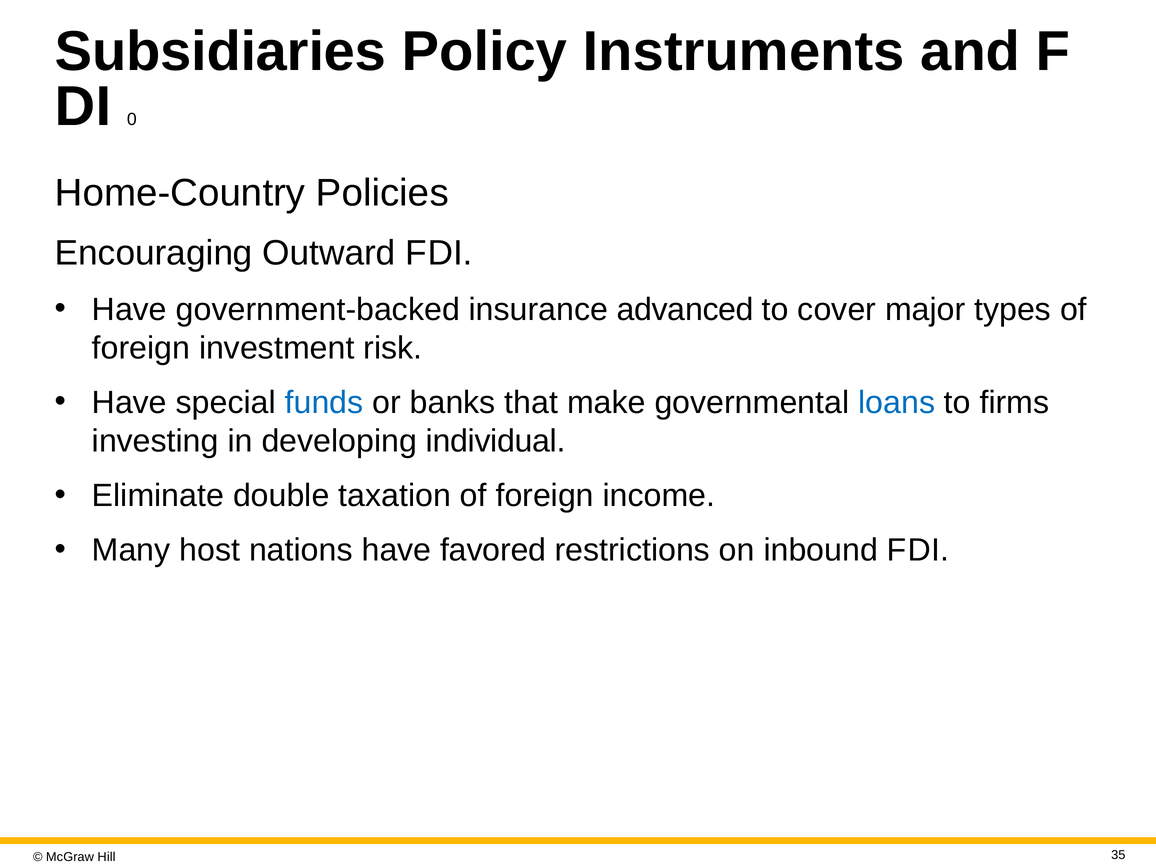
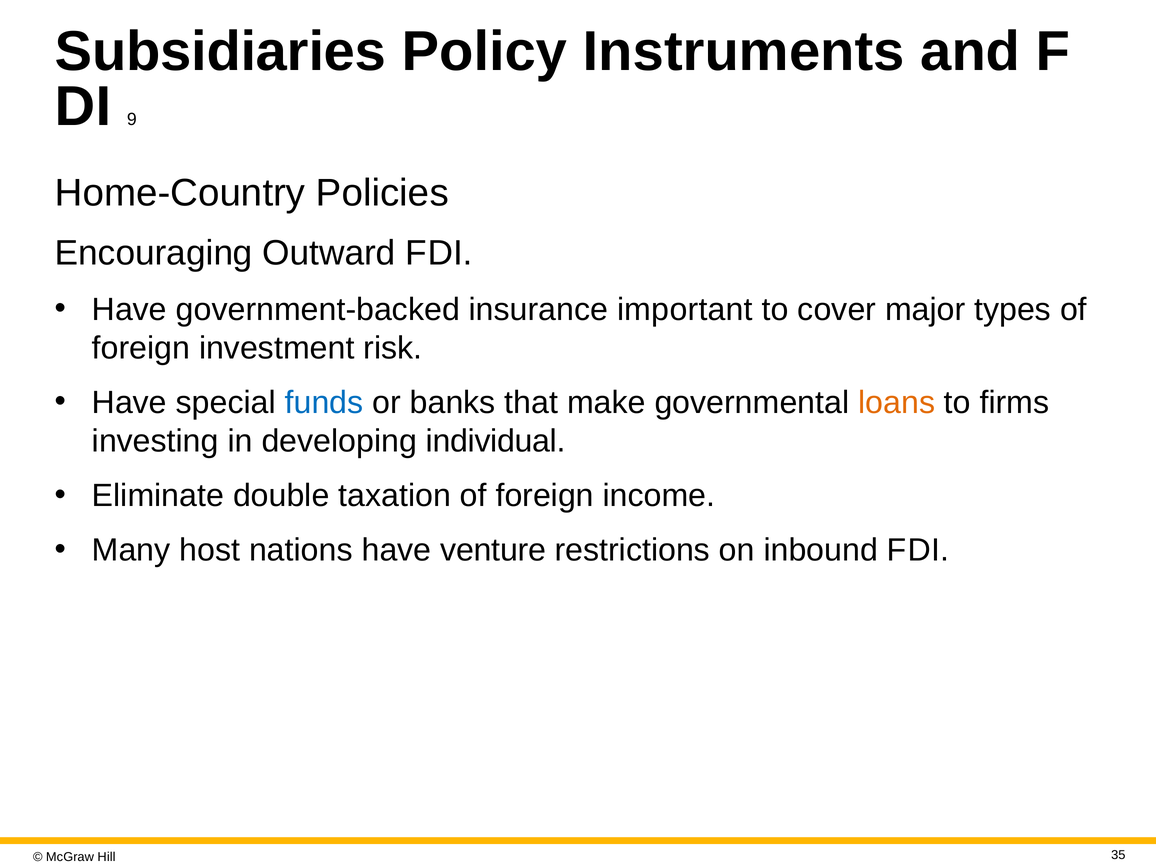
0: 0 -> 9
advanced: advanced -> important
loans colour: blue -> orange
favored: favored -> venture
